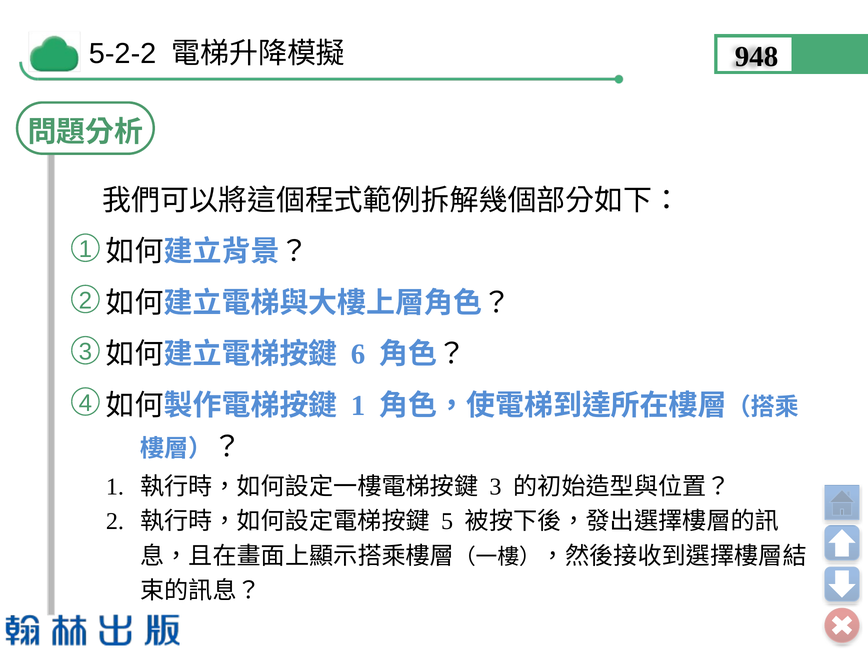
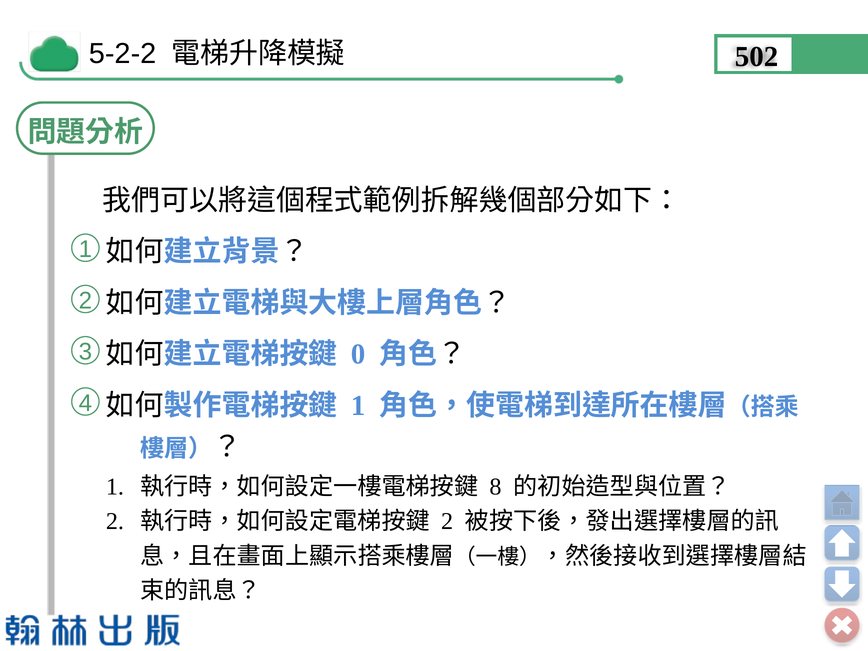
948: 948 -> 502
6: 6 -> 0
3 at (495, 487): 3 -> 8
5 at (447, 521): 5 -> 2
